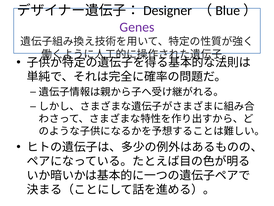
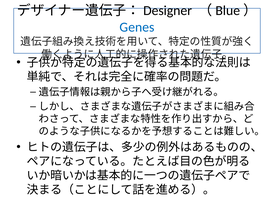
Genes colour: purple -> blue
